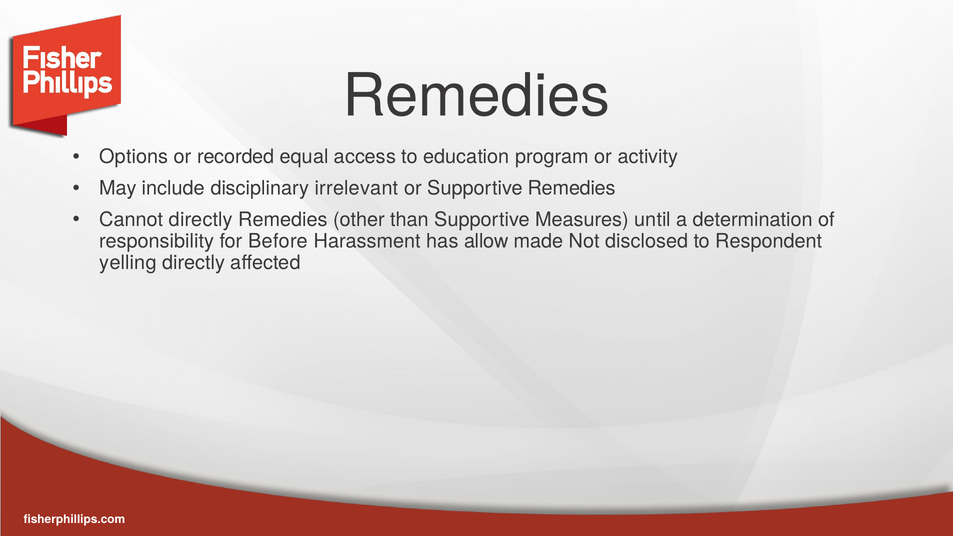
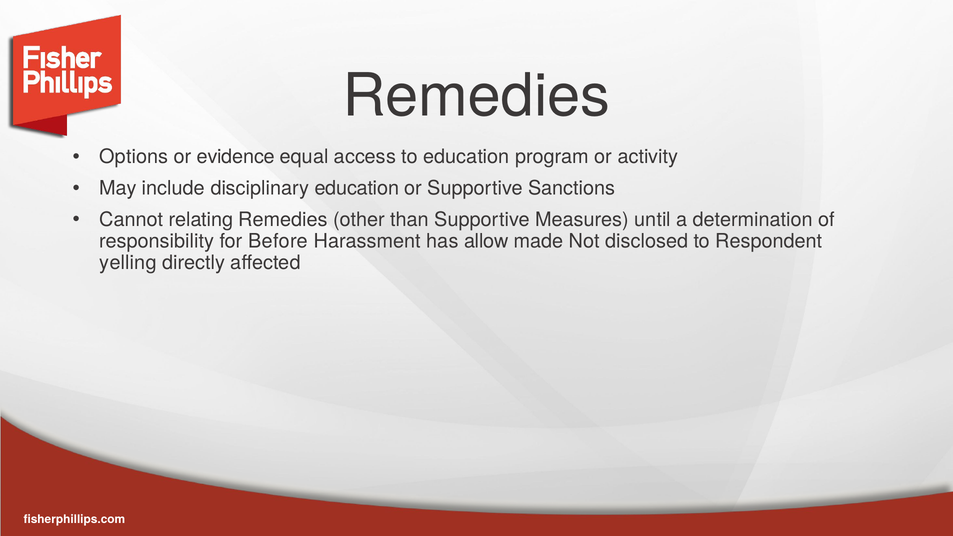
recorded: recorded -> evidence
disciplinary irrelevant: irrelevant -> education
Supportive Remedies: Remedies -> Sanctions
Cannot directly: directly -> relating
